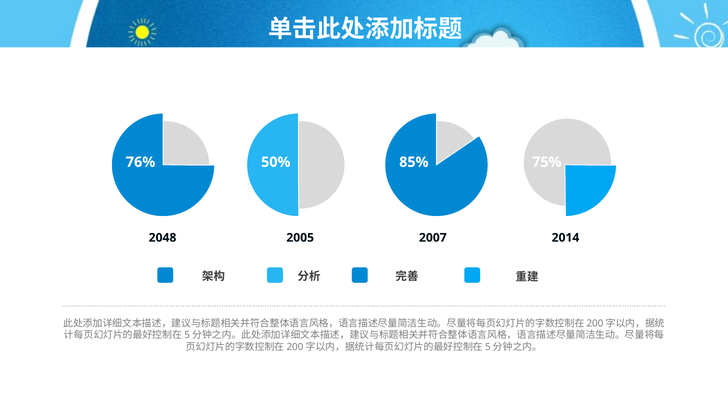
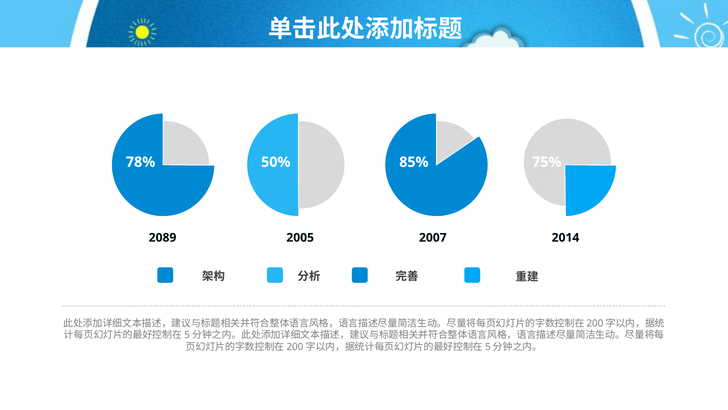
76%: 76% -> 78%
2048: 2048 -> 2089
